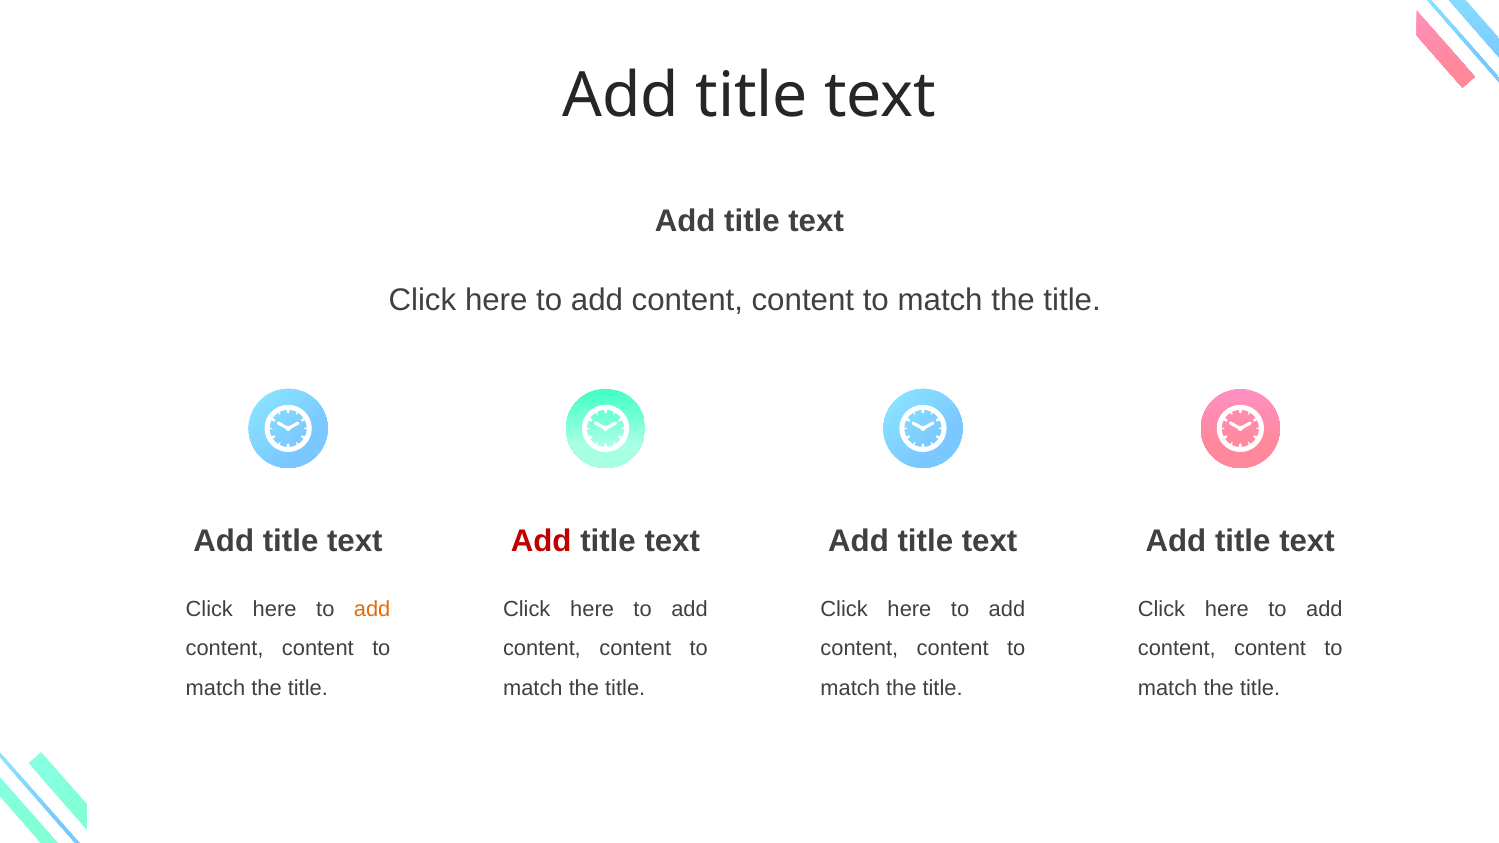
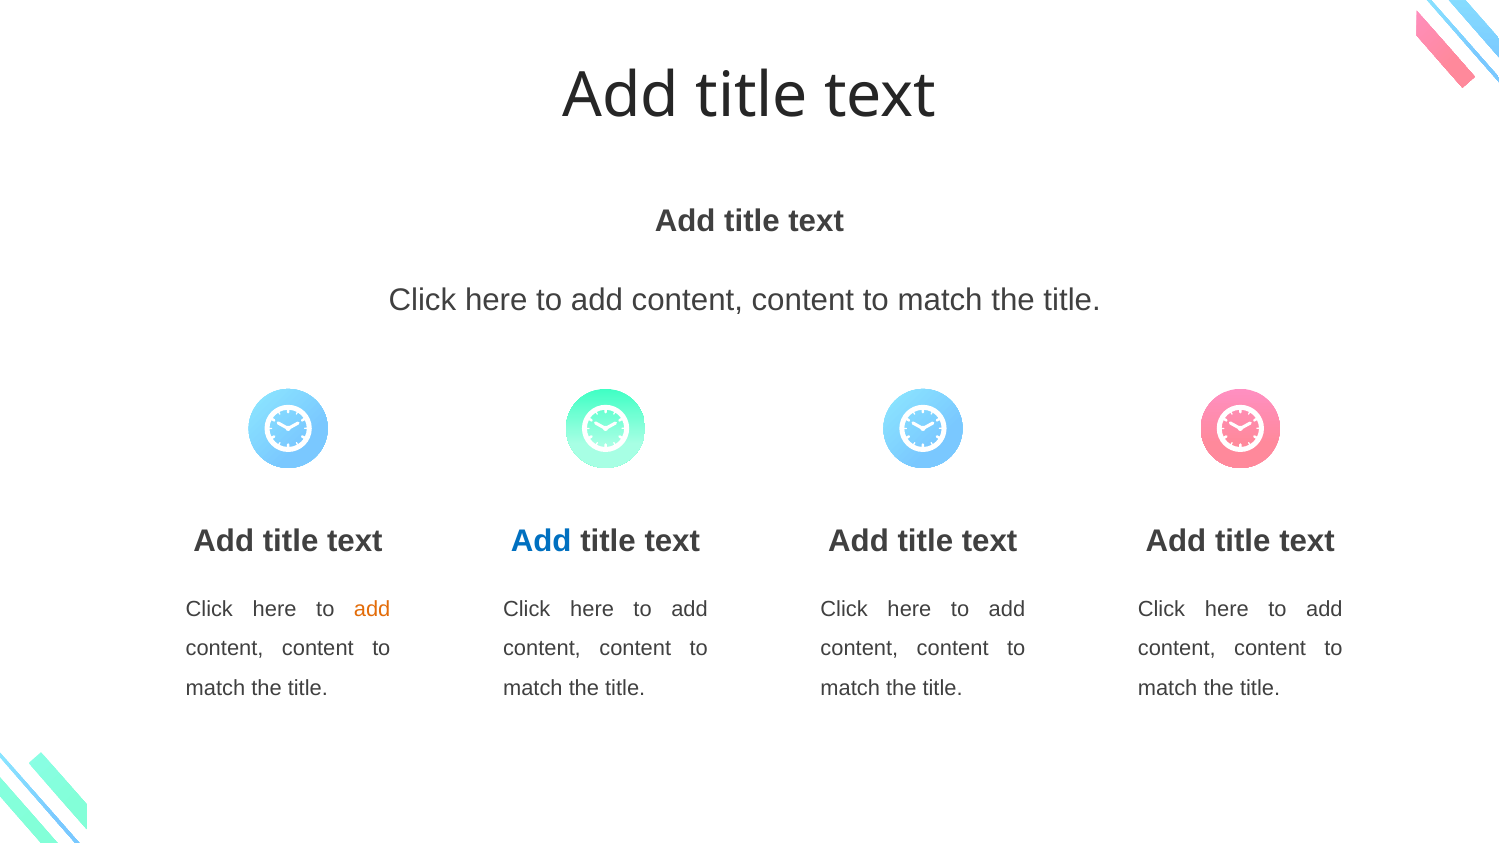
Add at (541, 542) colour: red -> blue
